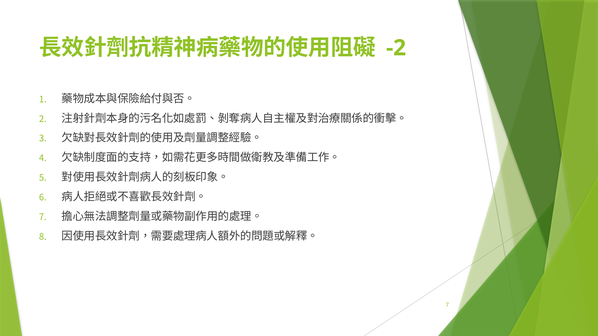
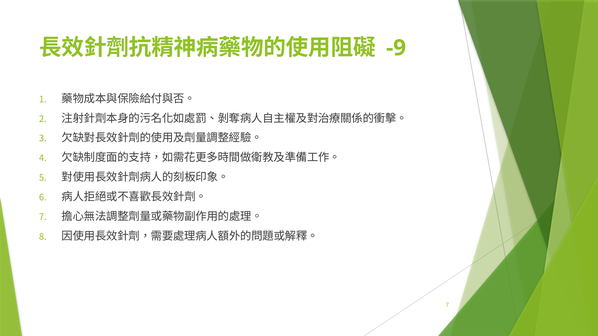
-2: -2 -> -9
